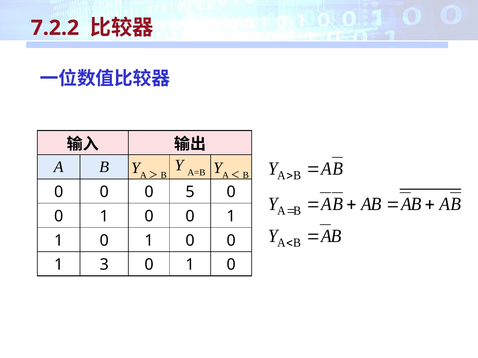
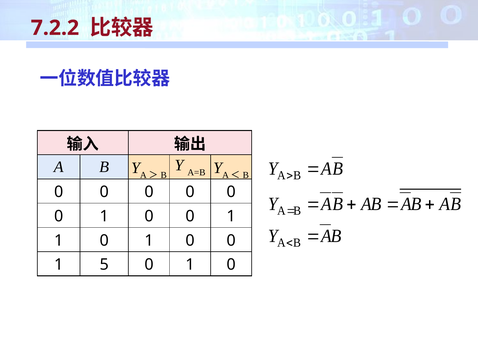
5 at (190, 192): 5 -> 0
3: 3 -> 5
